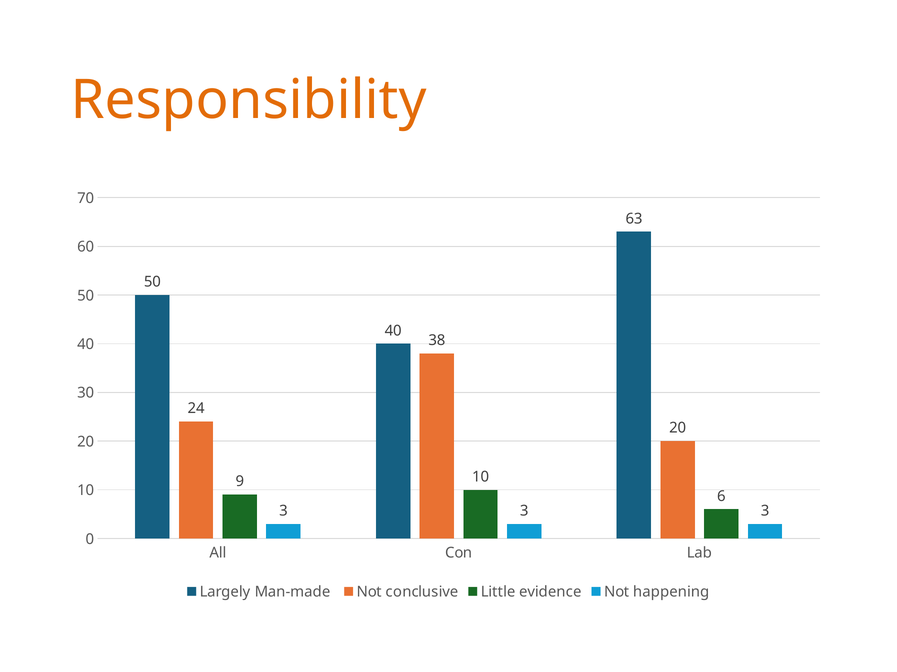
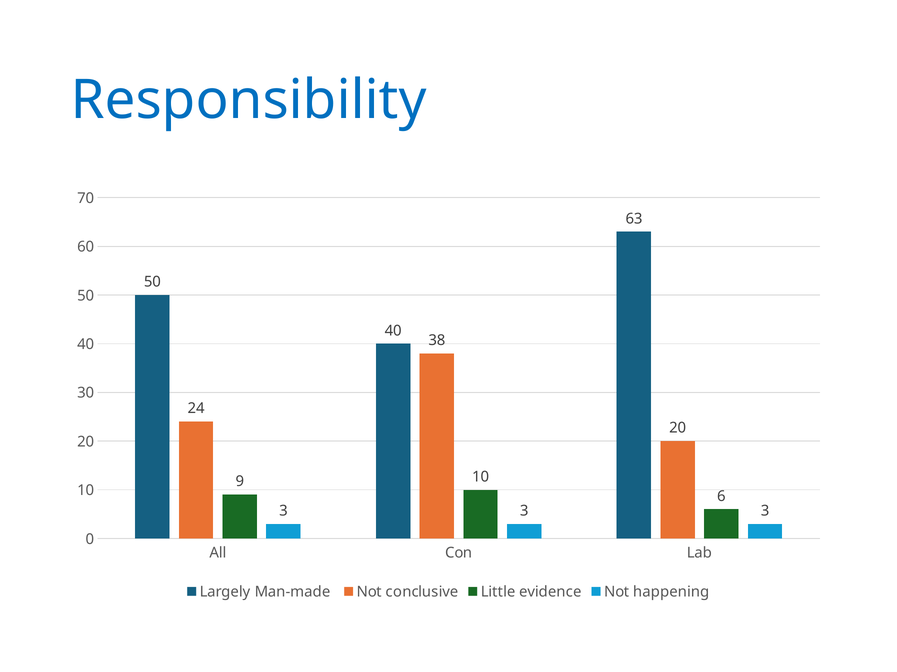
Responsibility colour: orange -> blue
